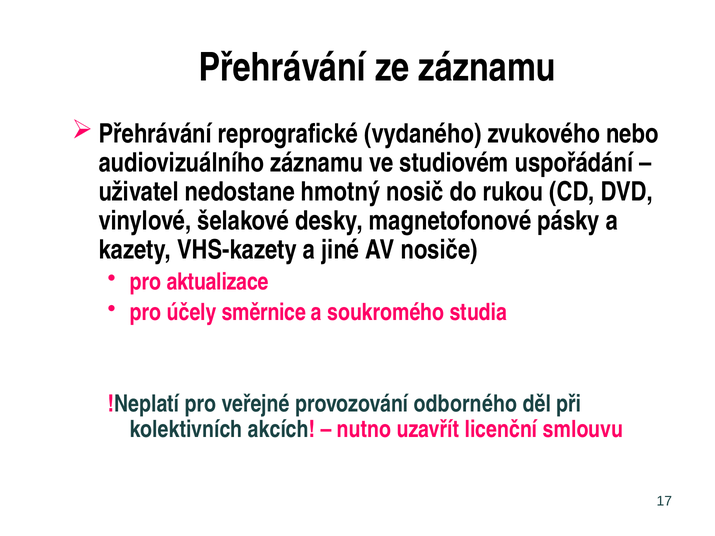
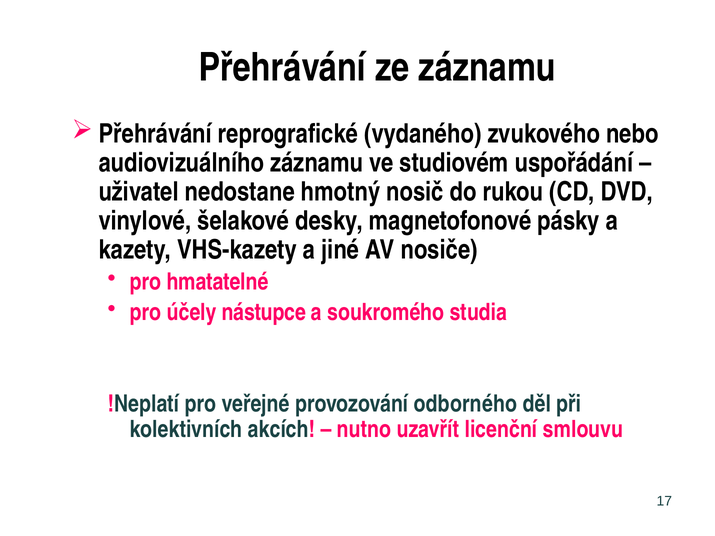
aktualizace: aktualizace -> hmatatelné
směrnice: směrnice -> nástupce
